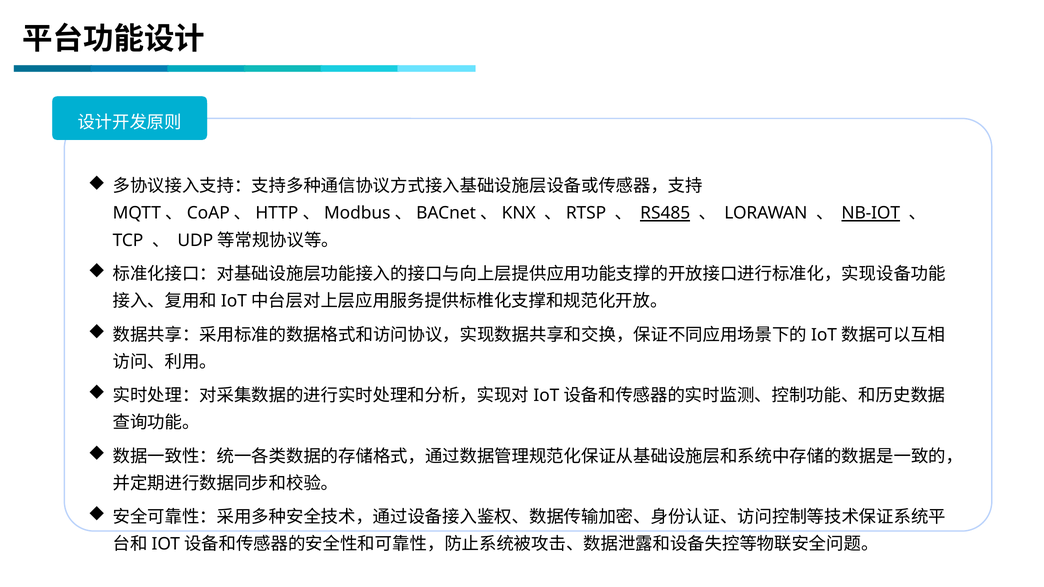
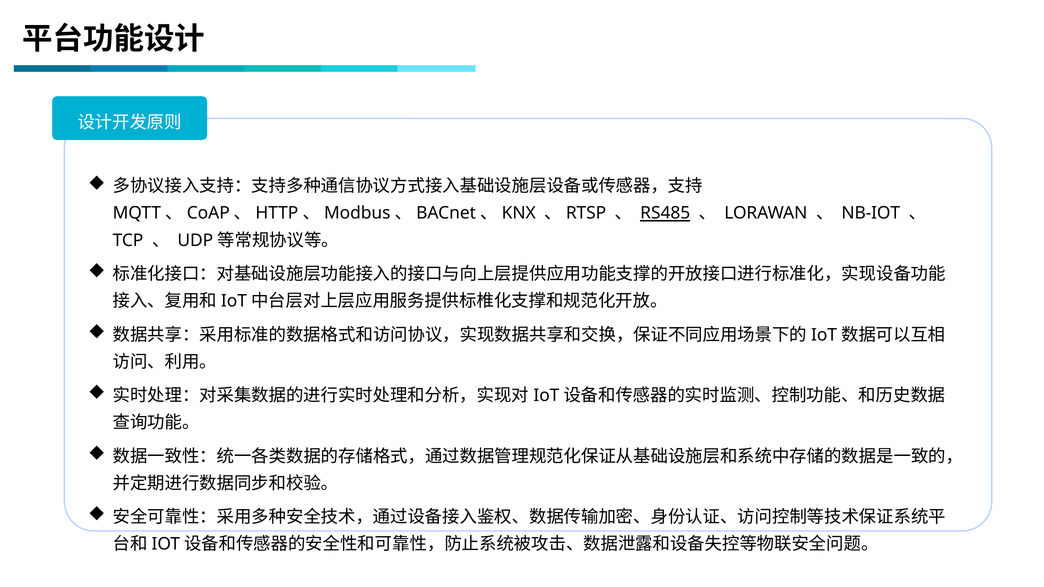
NB-IOT underline: present -> none
